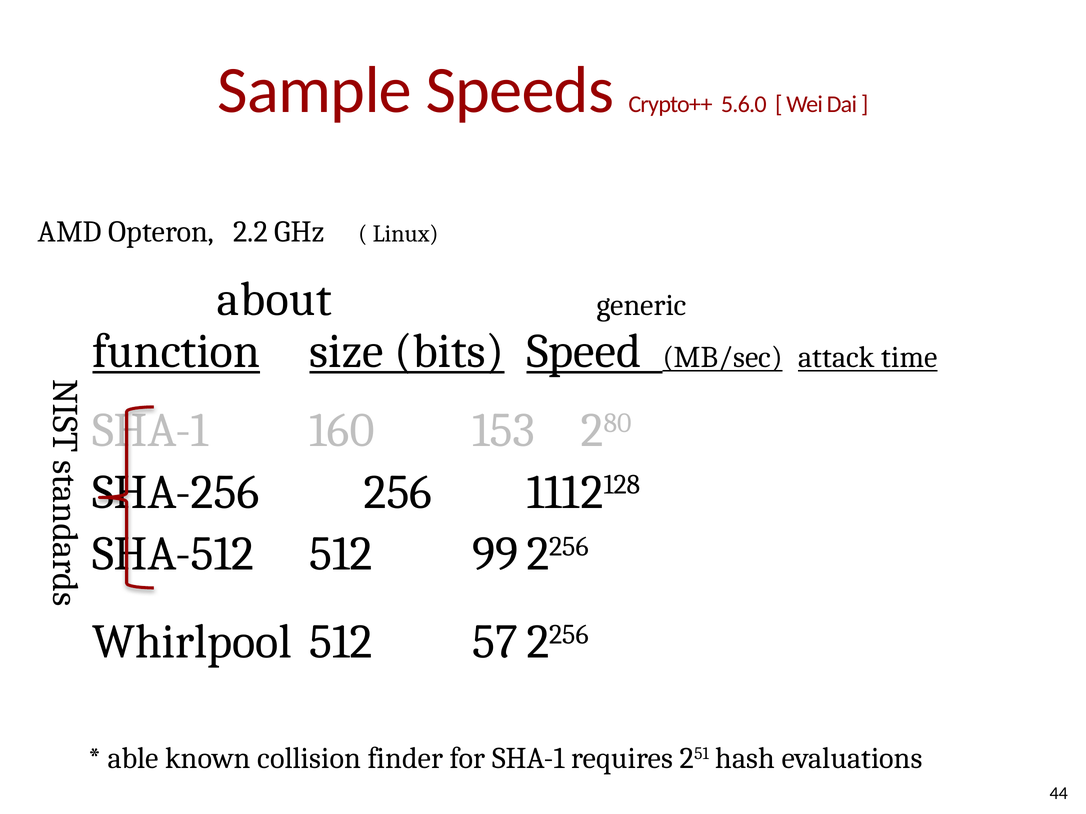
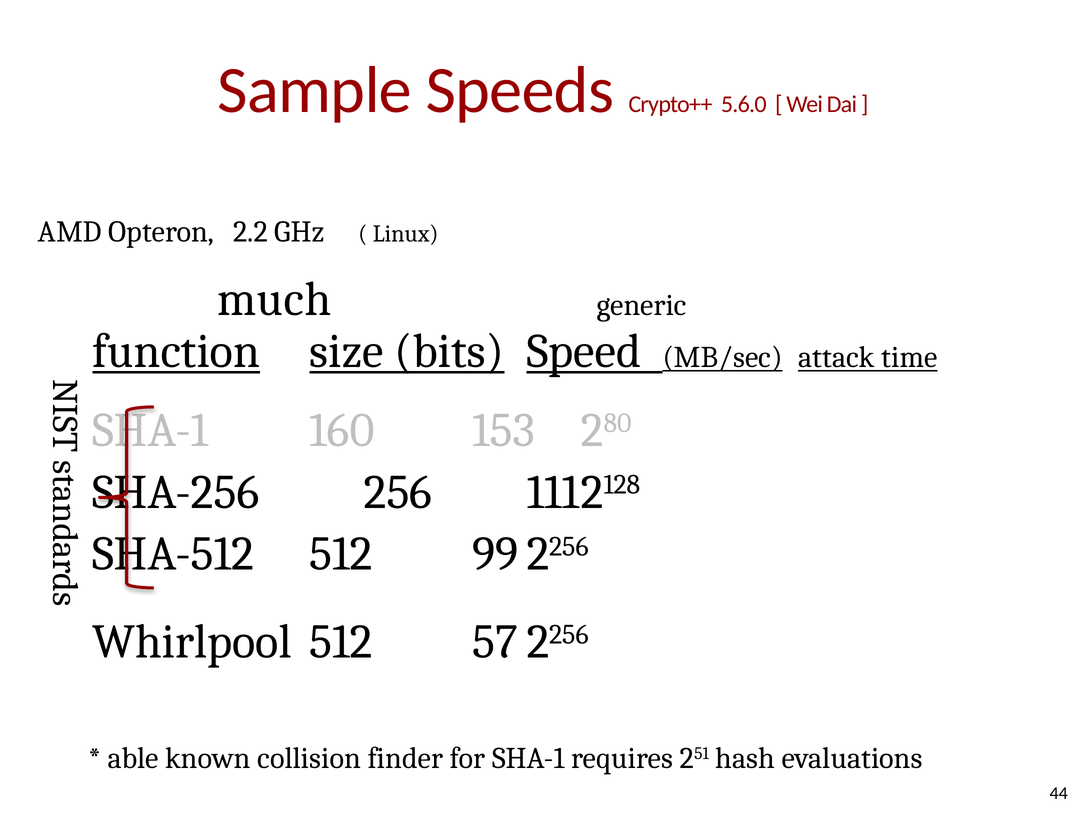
about: about -> much
